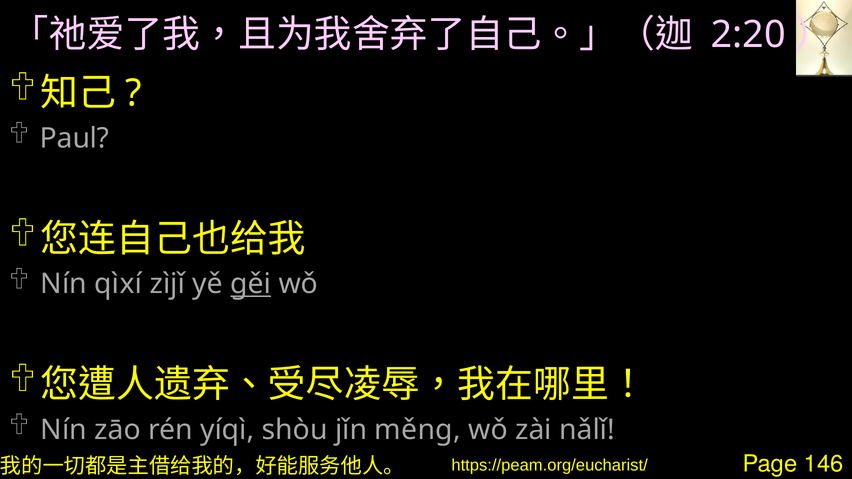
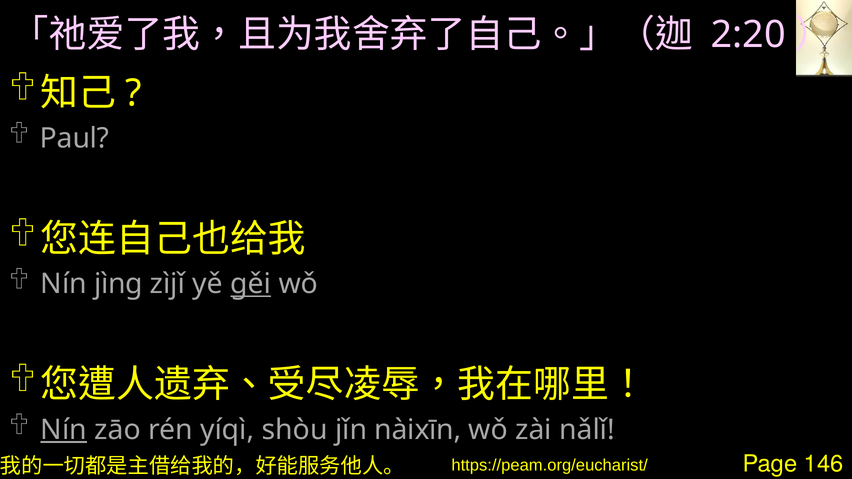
qìxí: qìxí -> jìng
Nín at (64, 430) underline: none -> present
měng: měng -> nàixīn
